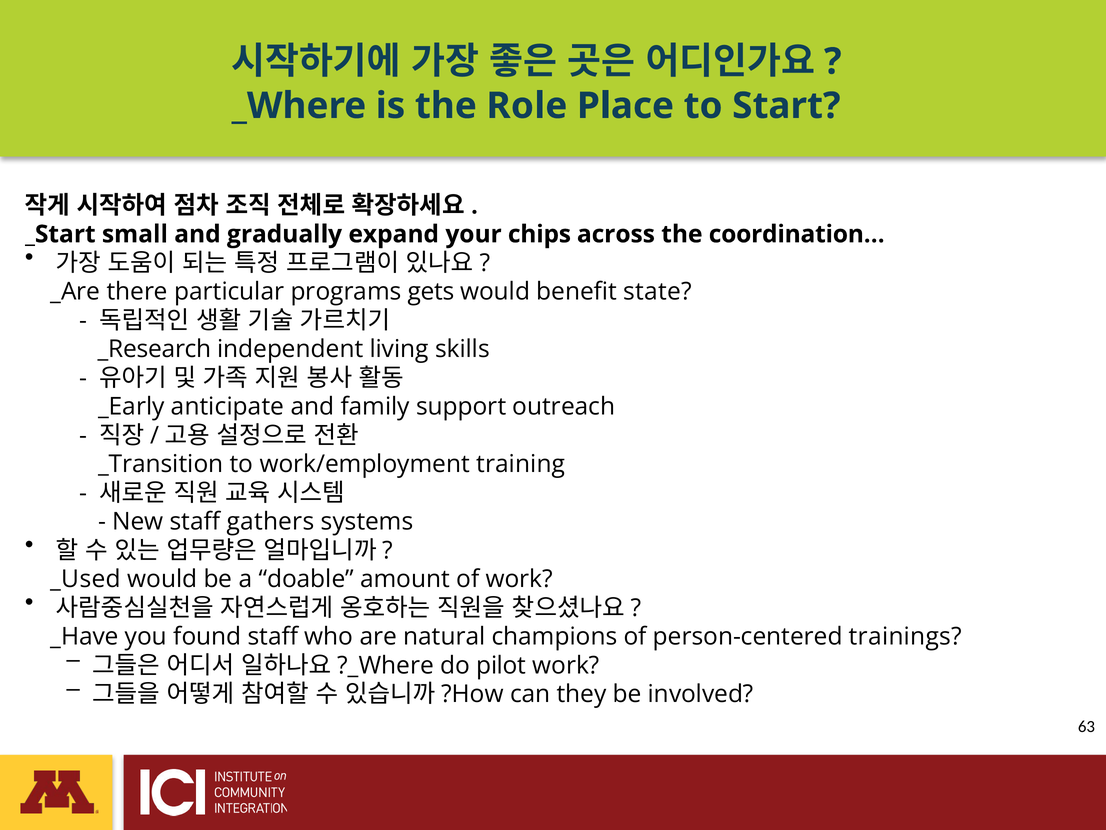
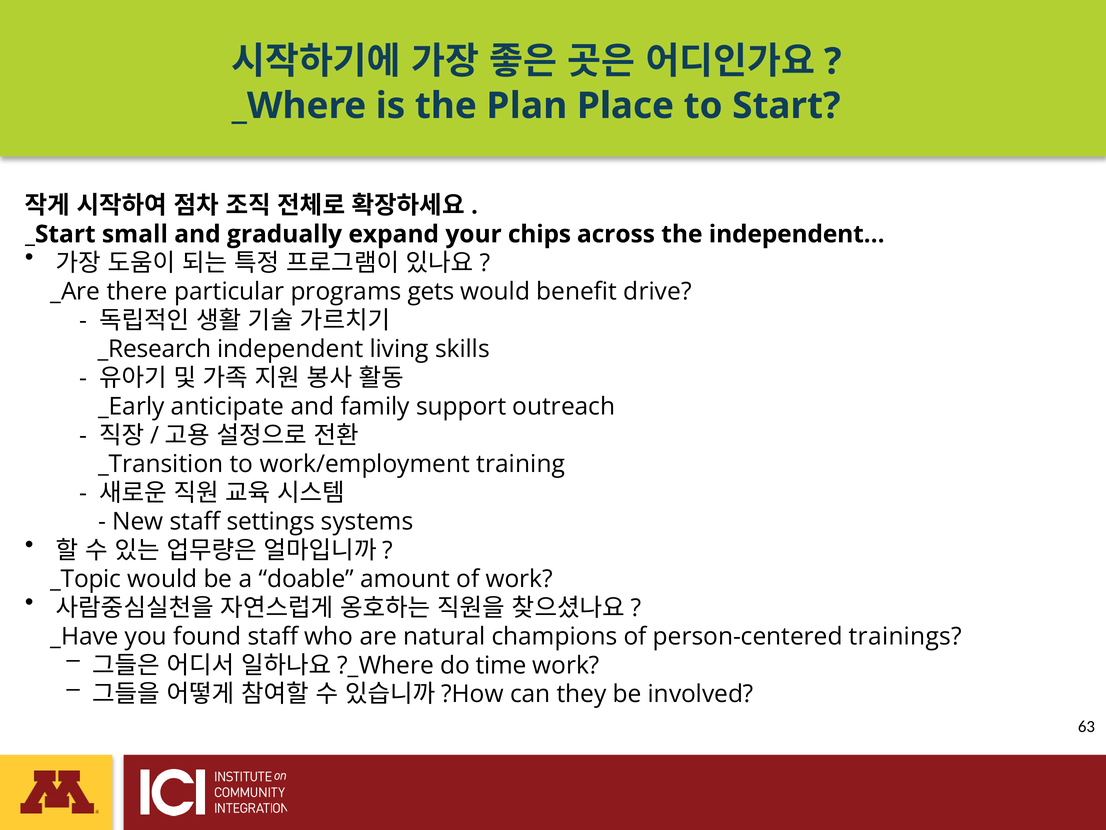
Role: Role -> Plan
coordination…: coordination… -> independent…
state: state -> drive
gathers: gathers -> settings
_Used: _Used -> _Topic
pilot: pilot -> time
